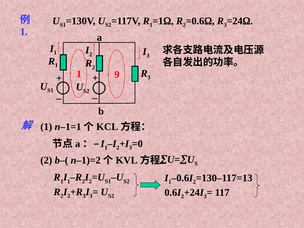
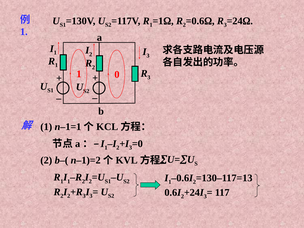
9: 9 -> 0
